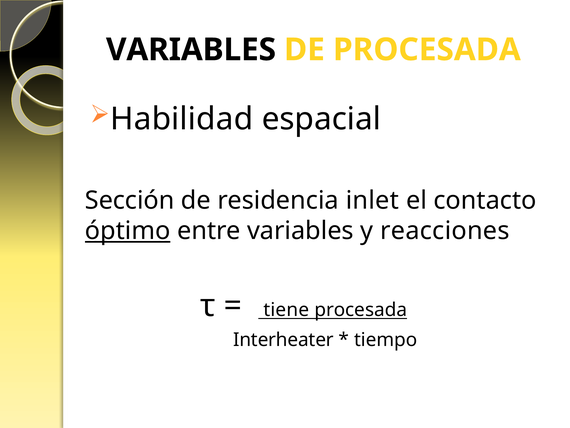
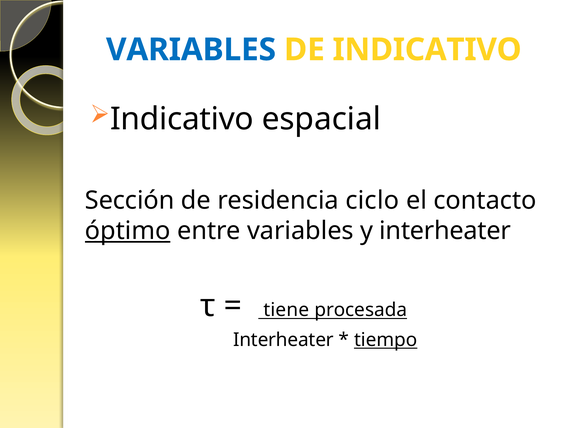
VARIABLES at (191, 50) colour: black -> blue
DE PROCESADA: PROCESADA -> INDICATIVO
Habilidad at (182, 119): Habilidad -> Indicativo
inlet: inlet -> ciclo
y reacciones: reacciones -> interheater
tiempo underline: none -> present
